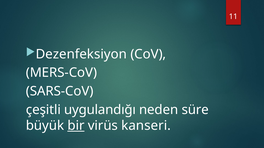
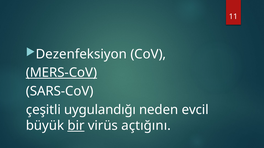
MERS-CoV underline: none -> present
süre: süre -> evcil
kanseri: kanseri -> açtığını
